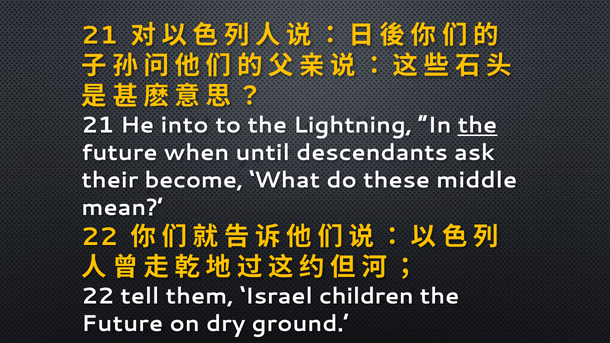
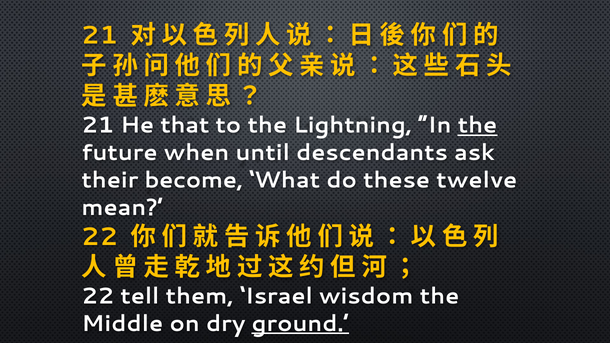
into: into -> that
middle: middle -> twelve
children: children -> wisdom
Future at (122, 324): Future -> Middle
ground underline: none -> present
